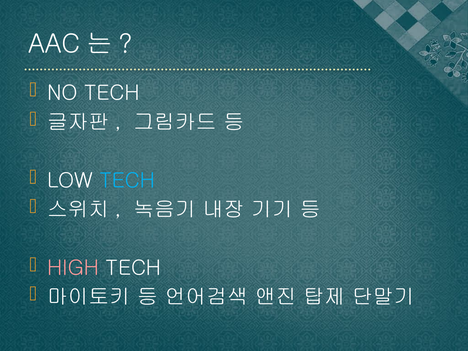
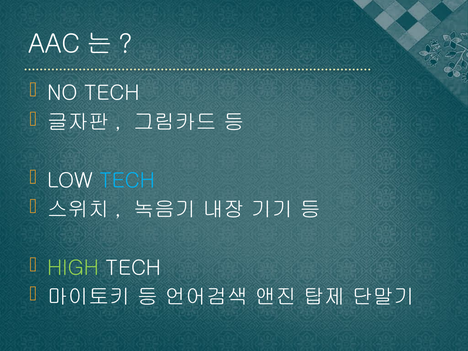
HIGH colour: pink -> light green
